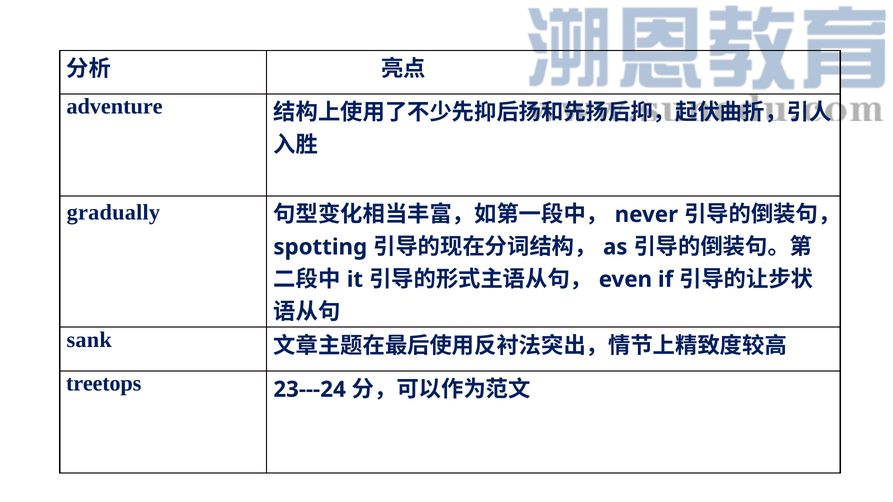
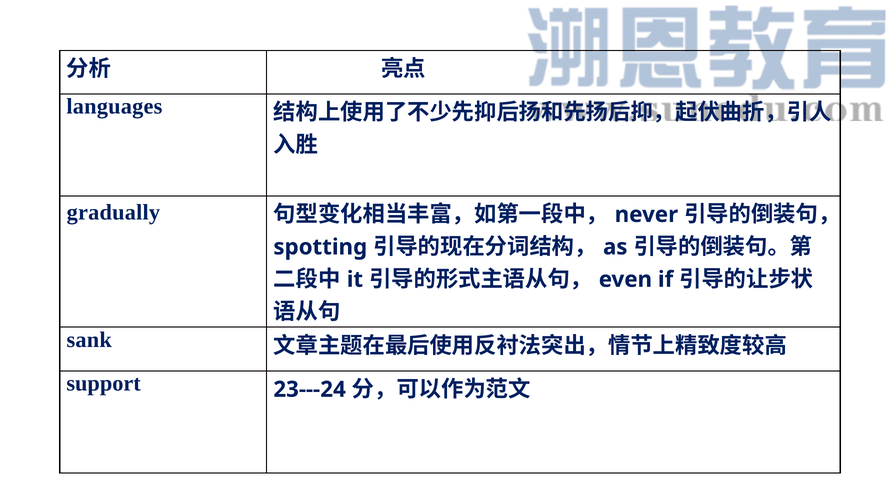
adventure: adventure -> languages
treetops: treetops -> support
